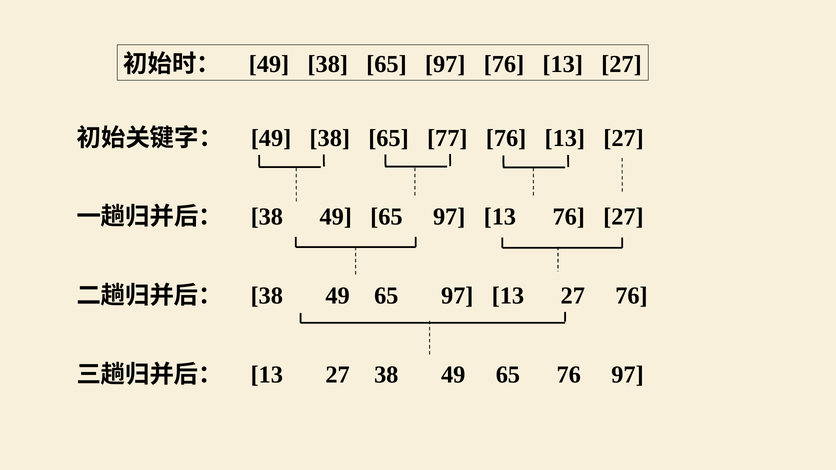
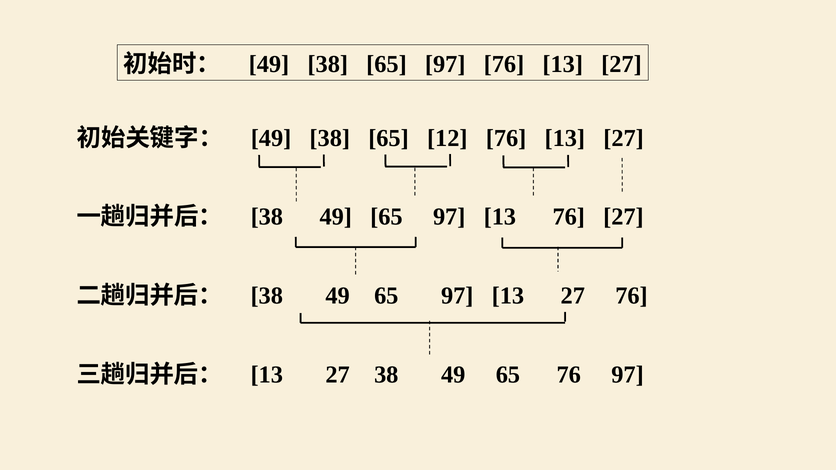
77: 77 -> 12
